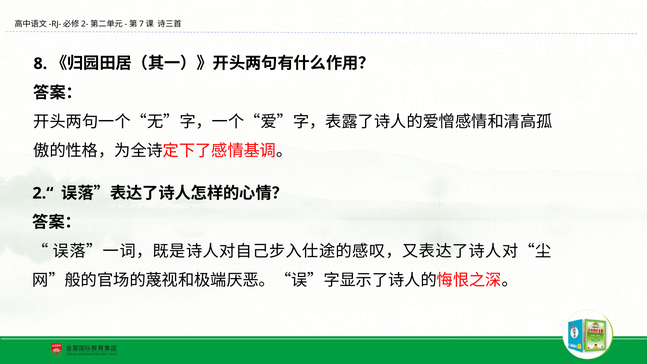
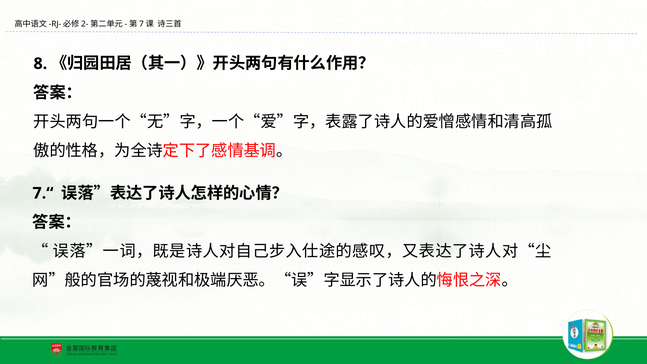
2.“: 2.“ -> 7.“
